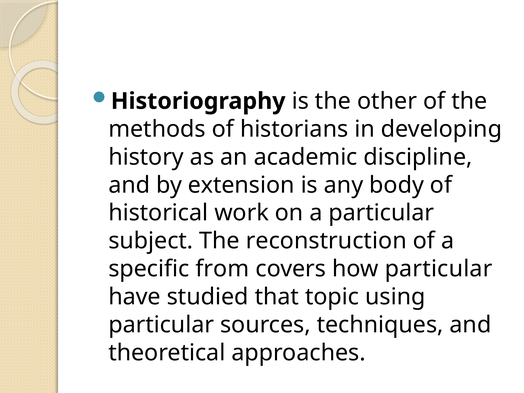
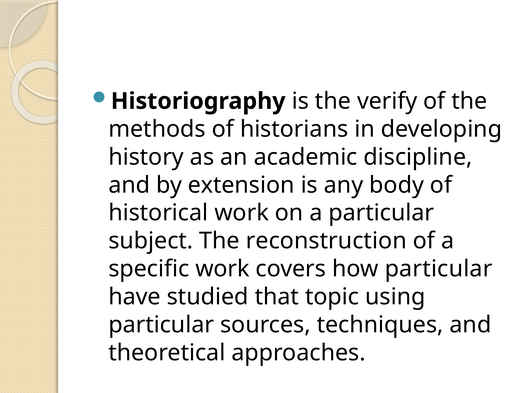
other: other -> verify
specific from: from -> work
